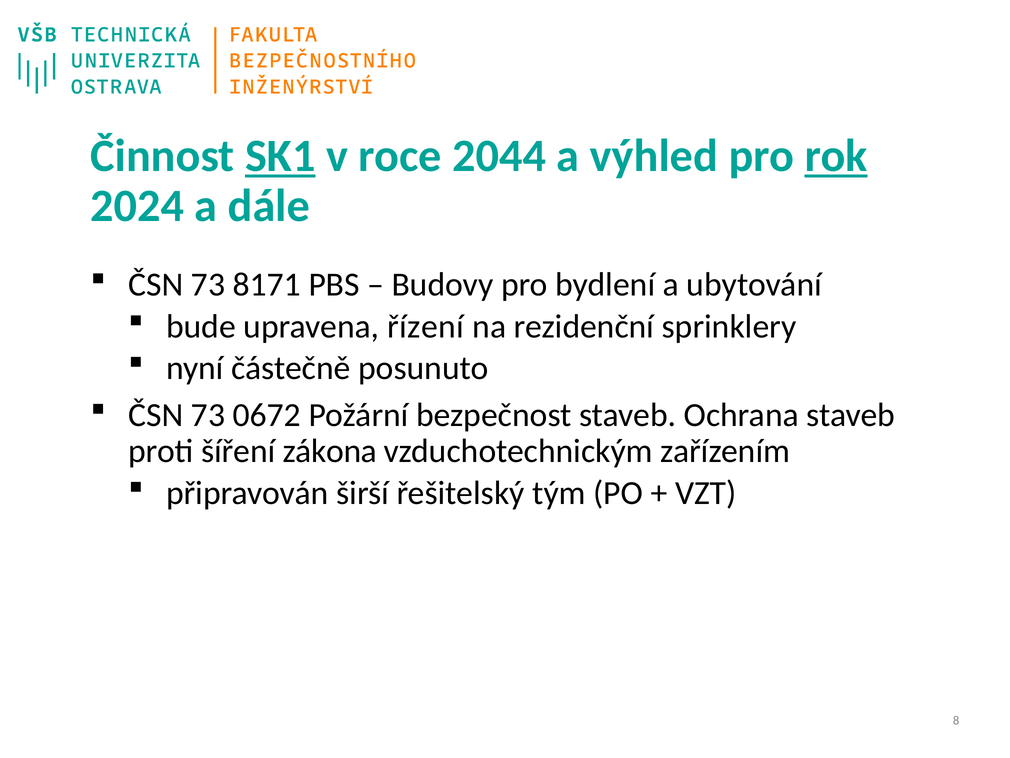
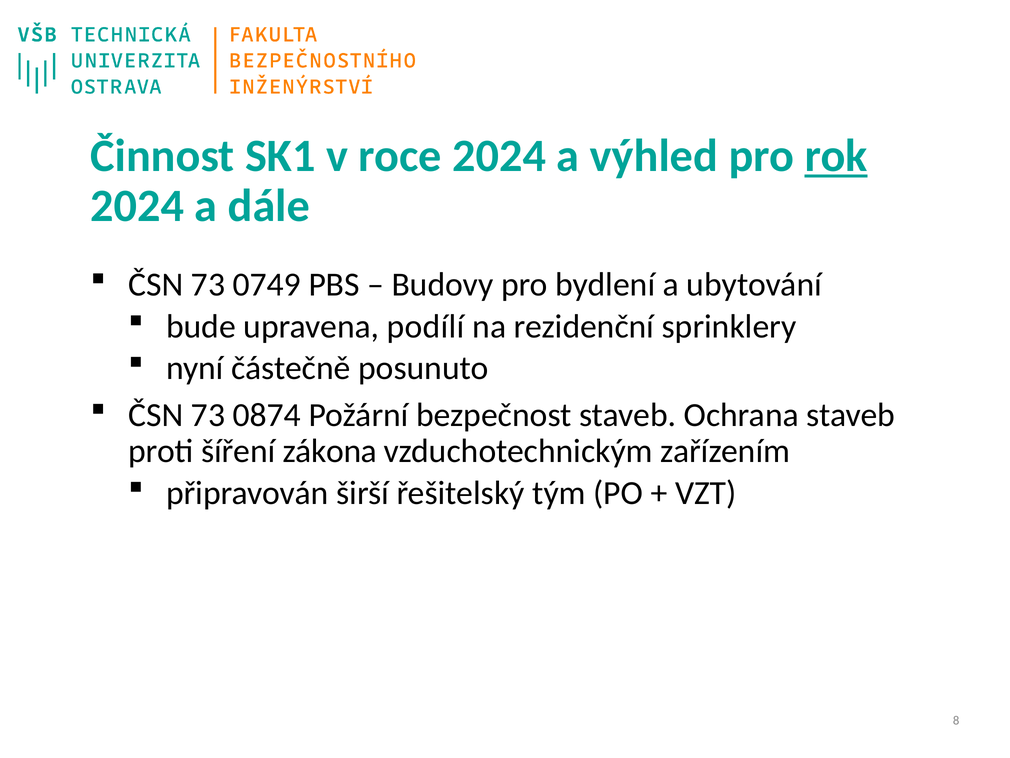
SK1 underline: present -> none
roce 2044: 2044 -> 2024
8171: 8171 -> 0749
řízení: řízení -> podílí
0672: 0672 -> 0874
